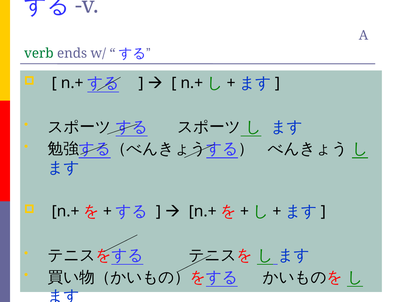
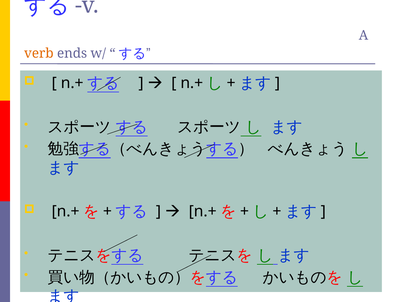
verb colour: green -> orange
